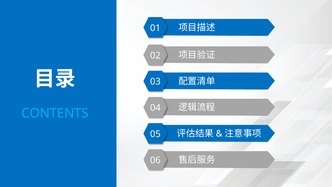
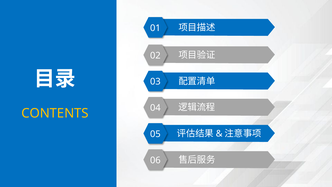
CONTENTS colour: light blue -> yellow
